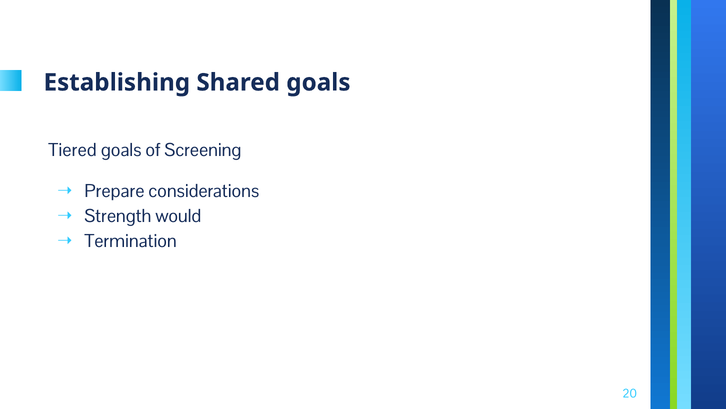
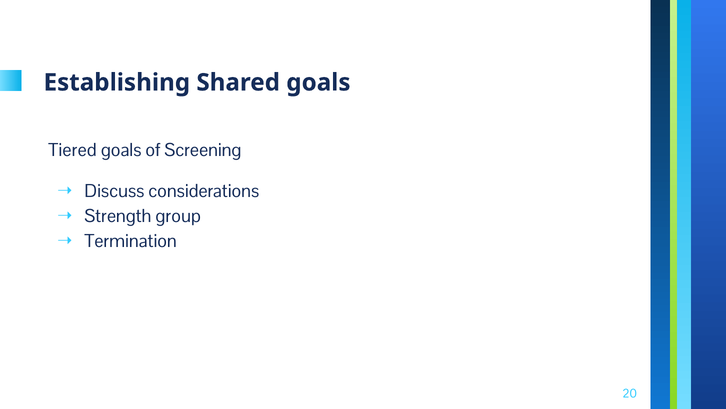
Prepare: Prepare -> Discuss
would: would -> group
